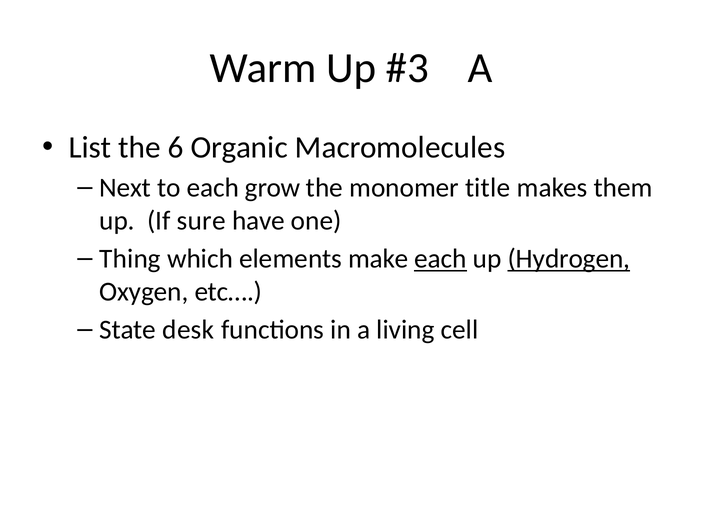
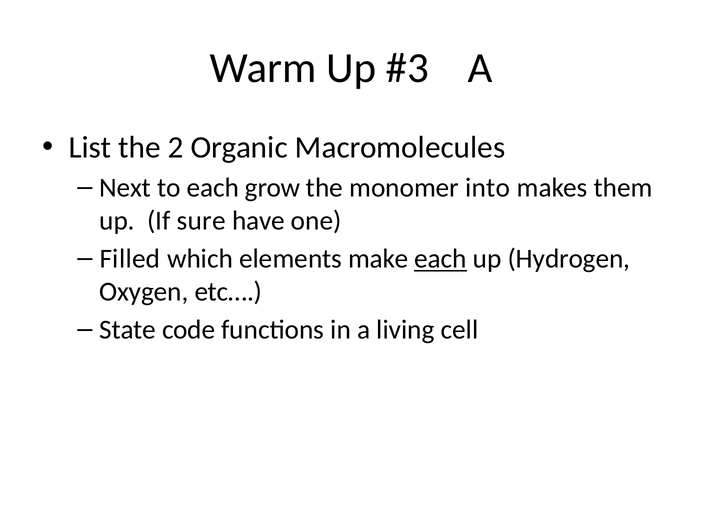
6: 6 -> 2
title: title -> into
Thing: Thing -> Filled
Hydrogen underline: present -> none
desk: desk -> code
